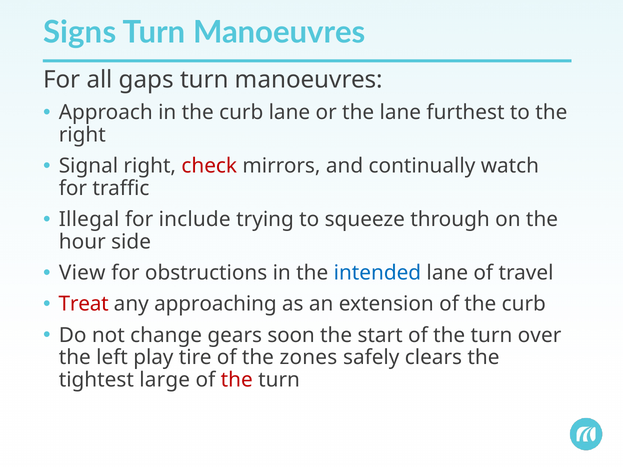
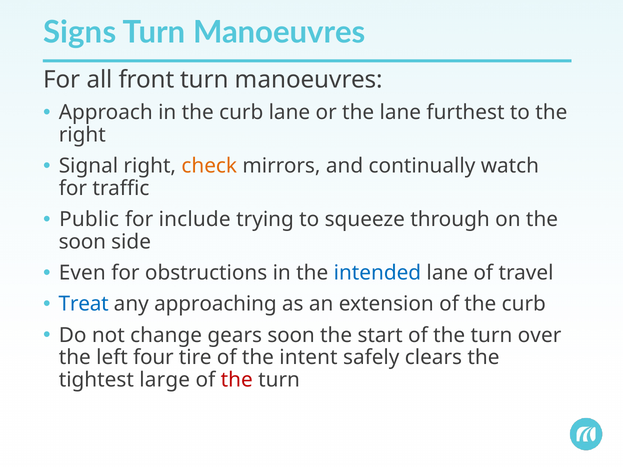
gaps: gaps -> front
check colour: red -> orange
Illegal: Illegal -> Public
hour at (82, 242): hour -> soon
View: View -> Even
Treat colour: red -> blue
play: play -> four
zones: zones -> intent
